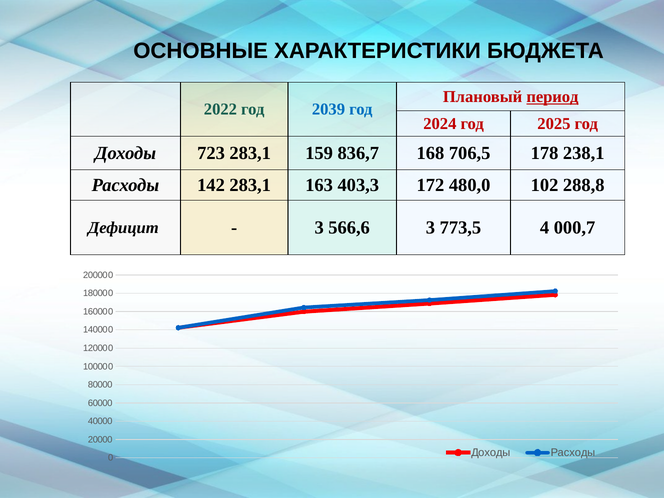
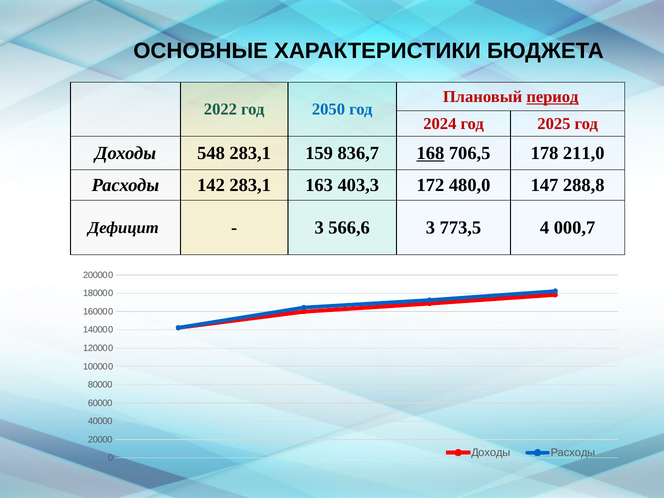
2039: 2039 -> 2050
723: 723 -> 548
168 underline: none -> present
238,1: 238,1 -> 211,0
102: 102 -> 147
